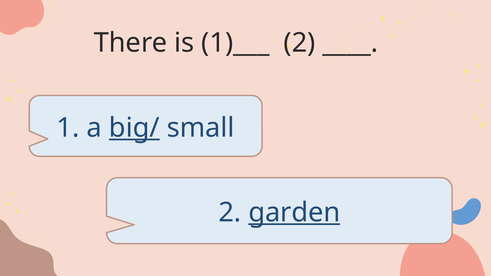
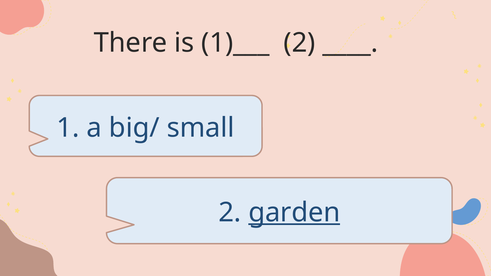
big/ underline: present -> none
